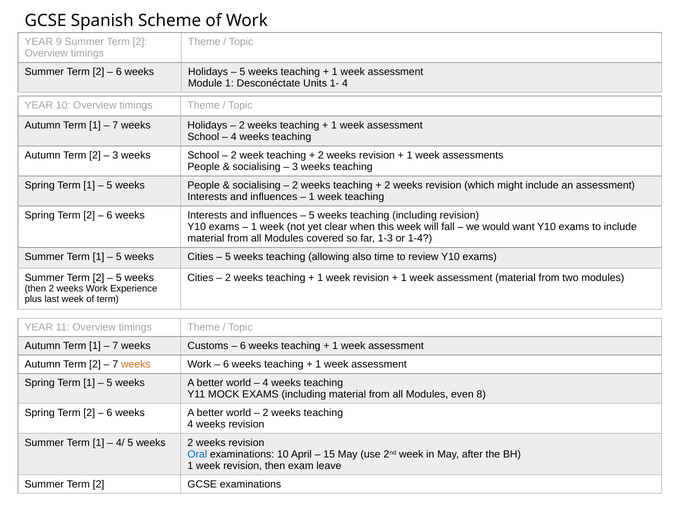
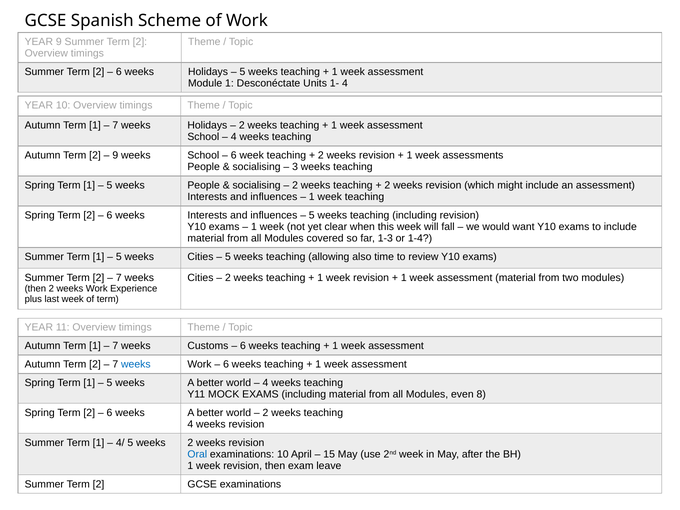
3 at (115, 155): 3 -> 9
2 at (234, 155): 2 -> 6
5 at (119, 278): 5 -> 7
weeks at (136, 364) colour: orange -> blue
